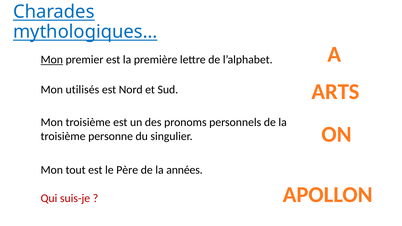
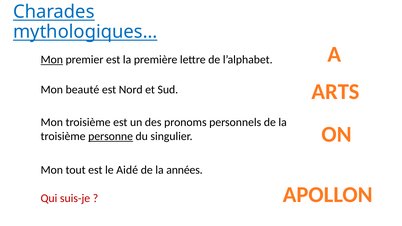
utilisés: utilisés -> beauté
personne underline: none -> present
Père: Père -> Aidé
